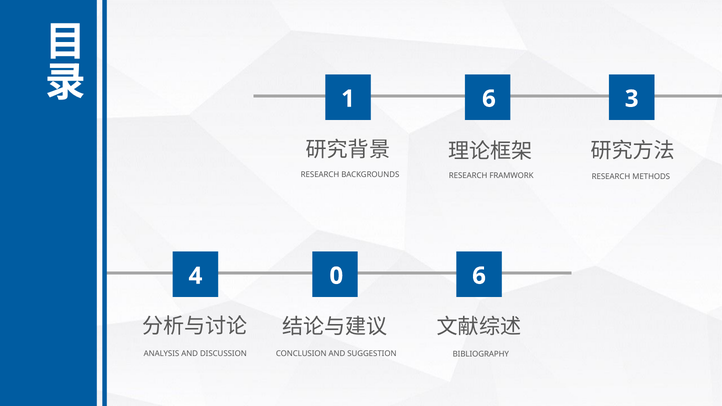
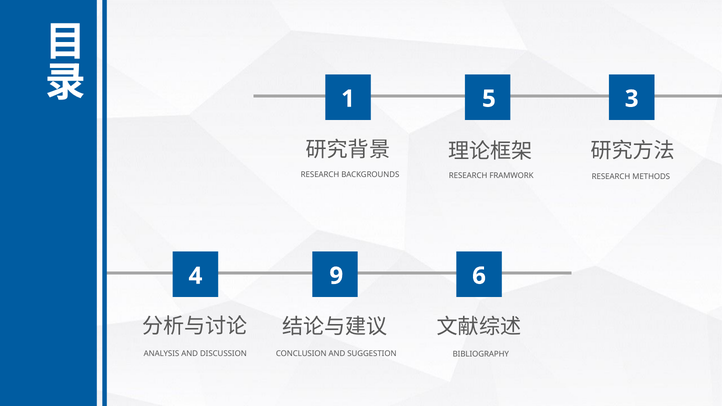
1 6: 6 -> 5
0: 0 -> 9
